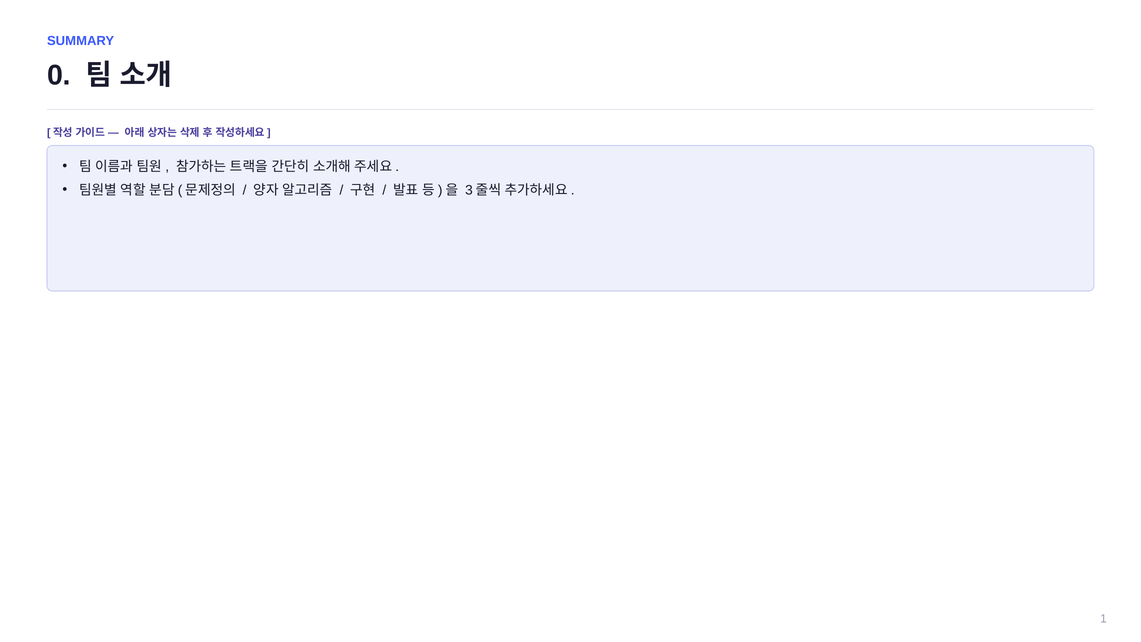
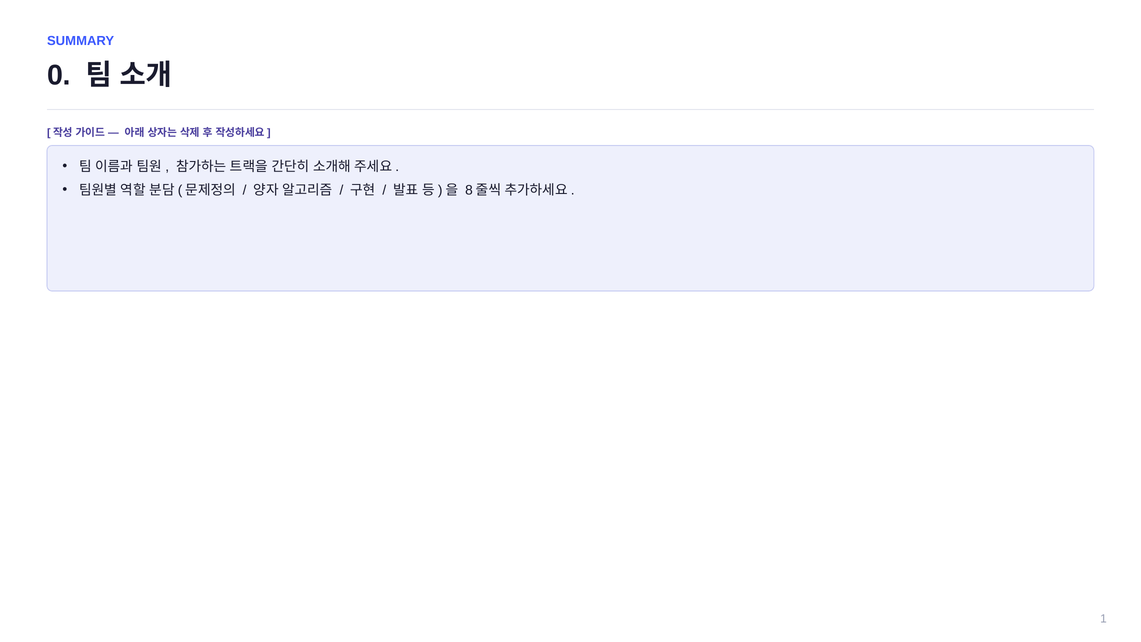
3: 3 -> 8
